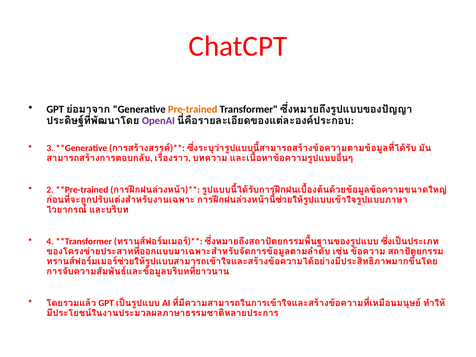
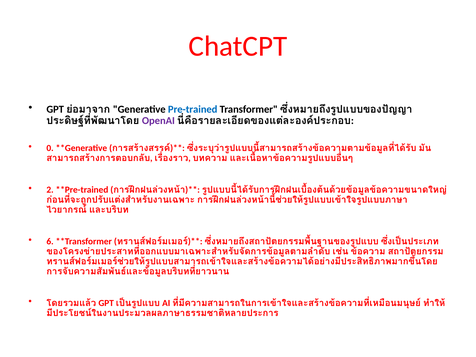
Pre-trained colour: orange -> blue
3: 3 -> 0
4: 4 -> 6
